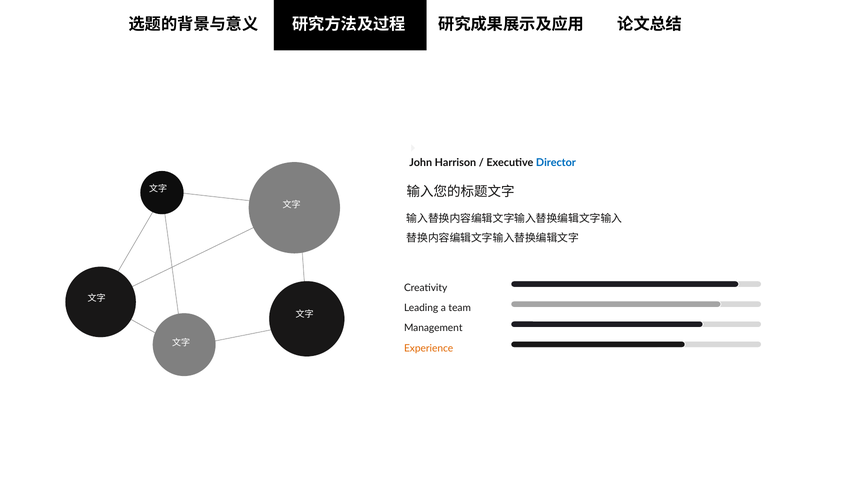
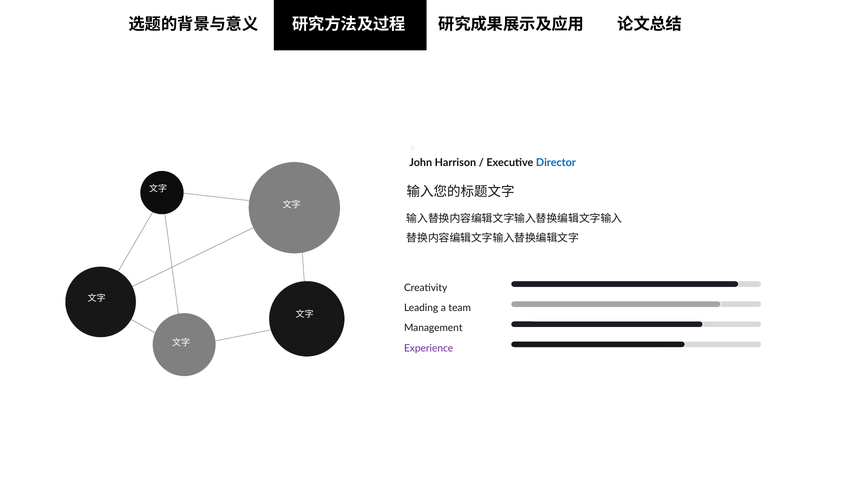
Experience colour: orange -> purple
